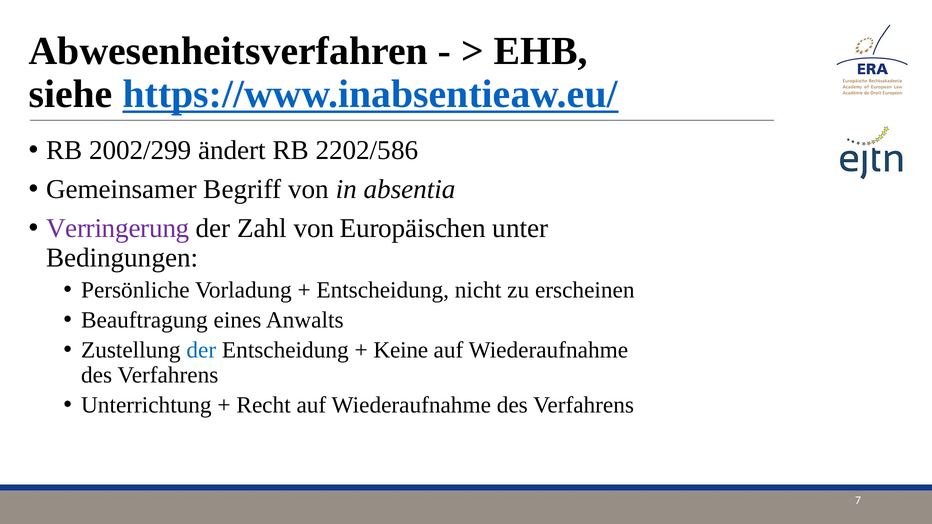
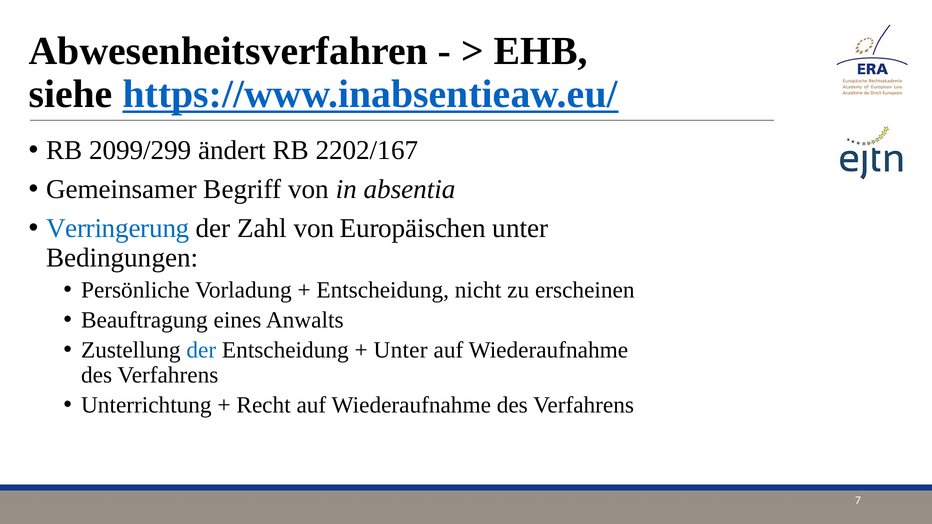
2002/299: 2002/299 -> 2099/299
2202/586: 2202/586 -> 2202/167
Verringerung colour: purple -> blue
Keine at (401, 350): Keine -> Unter
